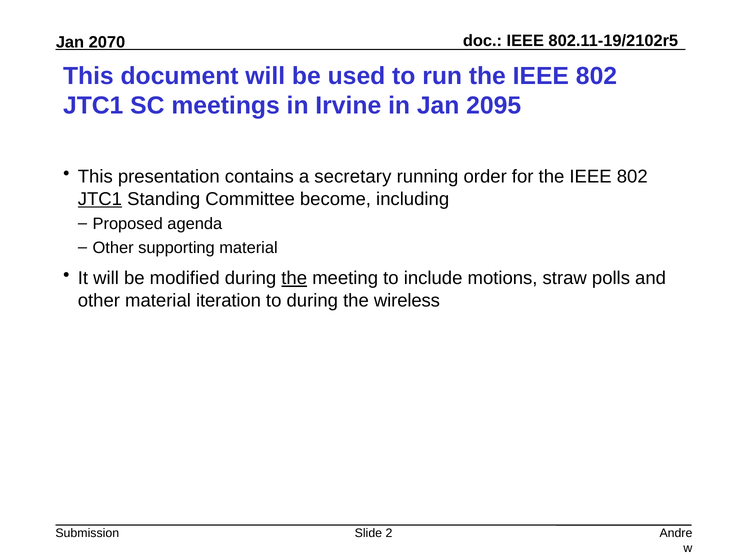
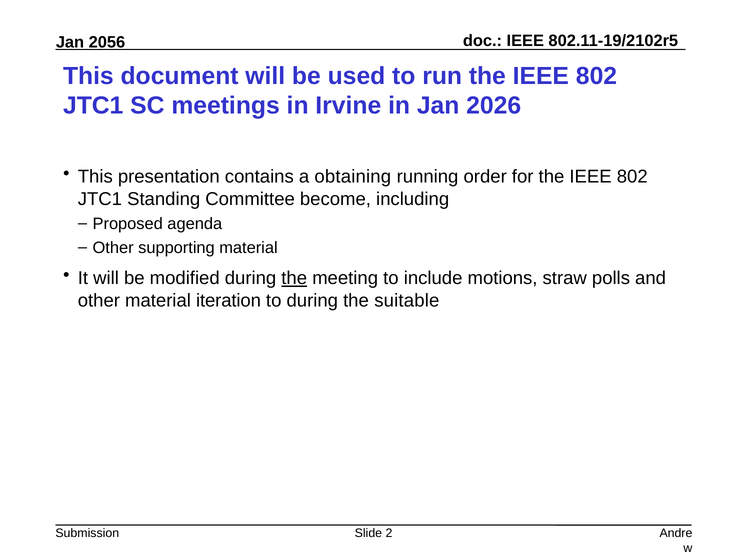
2070: 2070 -> 2056
2095: 2095 -> 2026
secretary: secretary -> obtaining
JTC1 at (100, 199) underline: present -> none
wireless: wireless -> suitable
